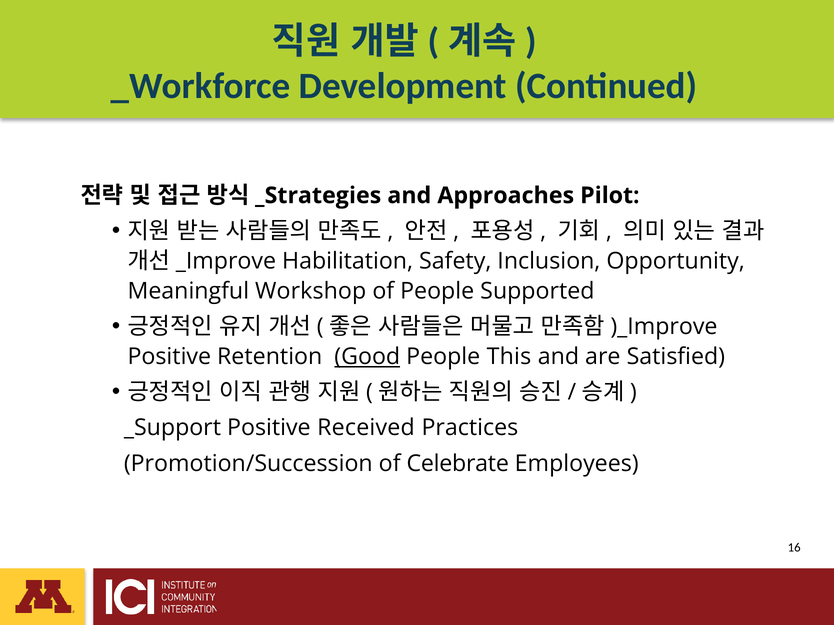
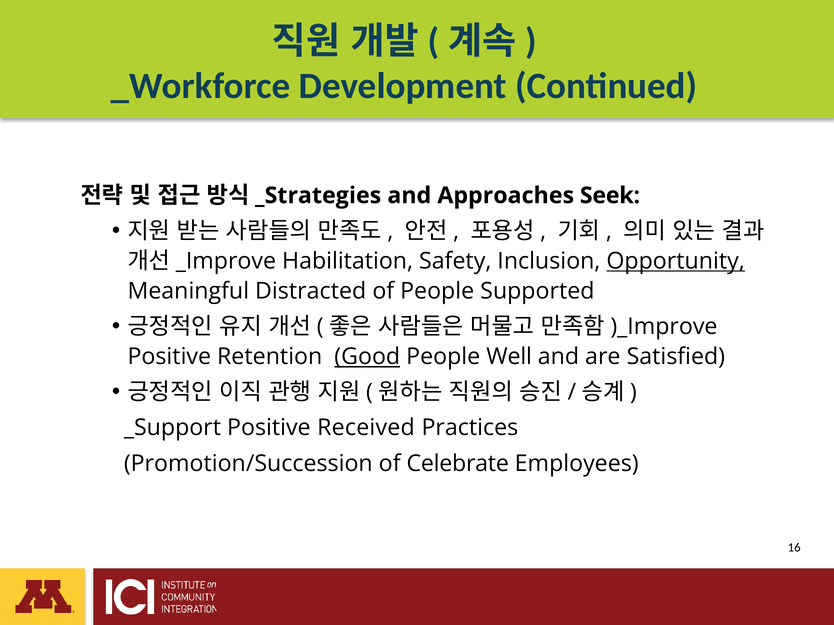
Pilot: Pilot -> Seek
Opportunity underline: none -> present
Workshop: Workshop -> Distracted
This: This -> Well
